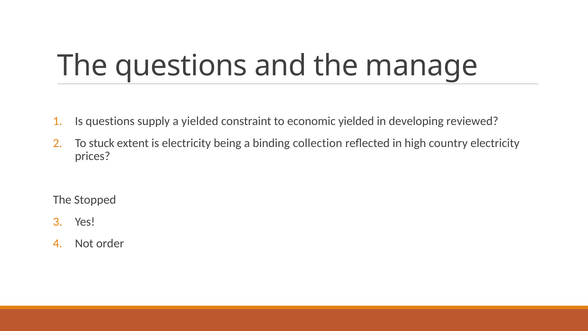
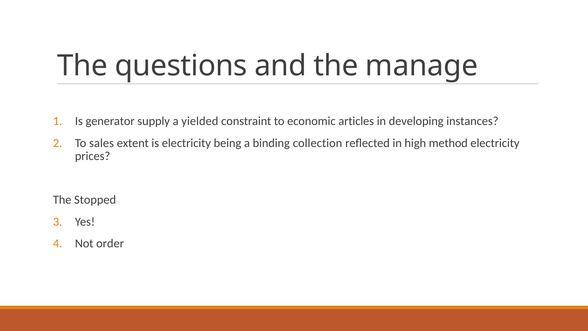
Is questions: questions -> generator
economic yielded: yielded -> articles
reviewed: reviewed -> instances
stuck: stuck -> sales
country: country -> method
